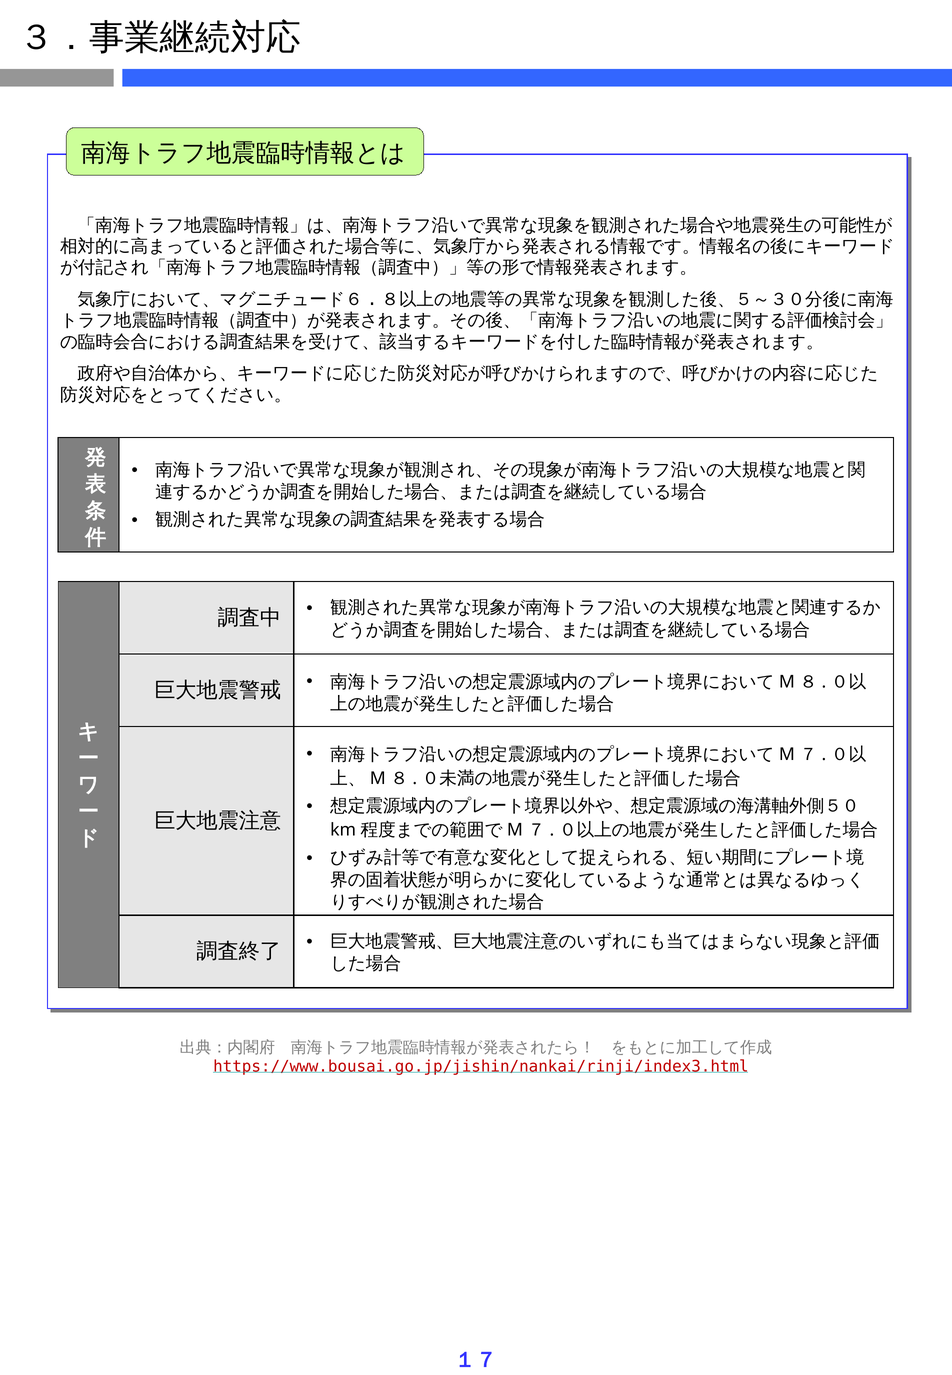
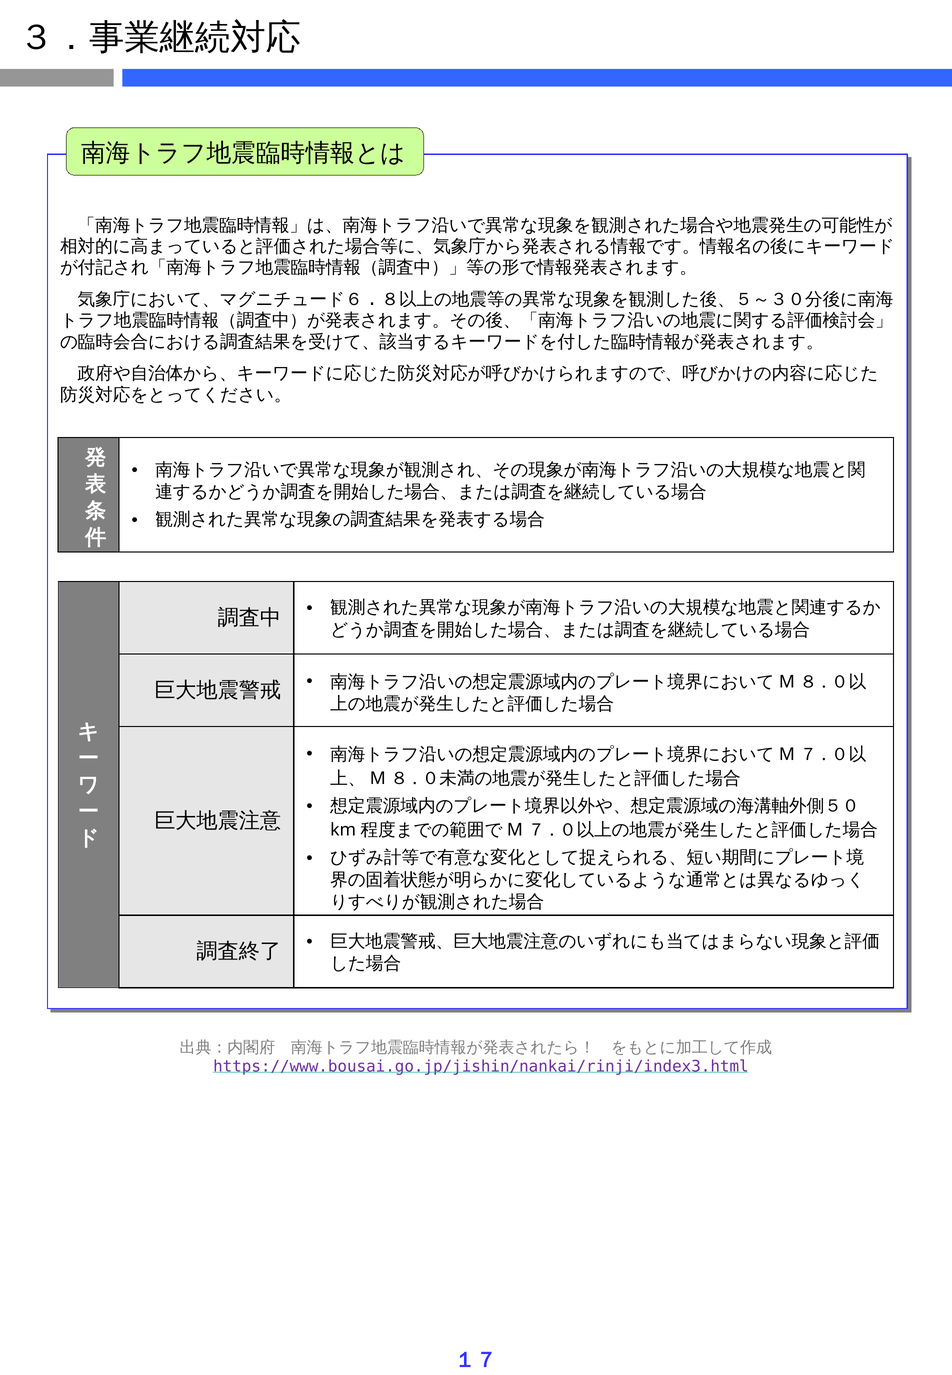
https://www.bousai.go.jp/jishin/nankai/rinji/index3.html colour: red -> purple
